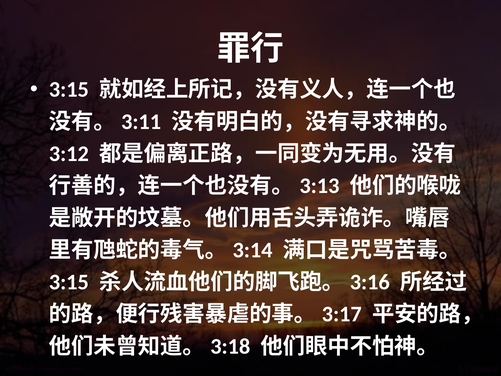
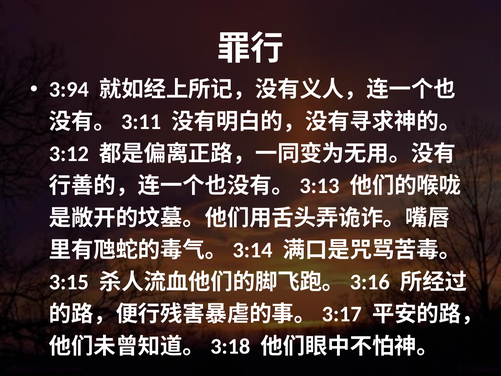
3:15 at (69, 90): 3:15 -> 3:94
